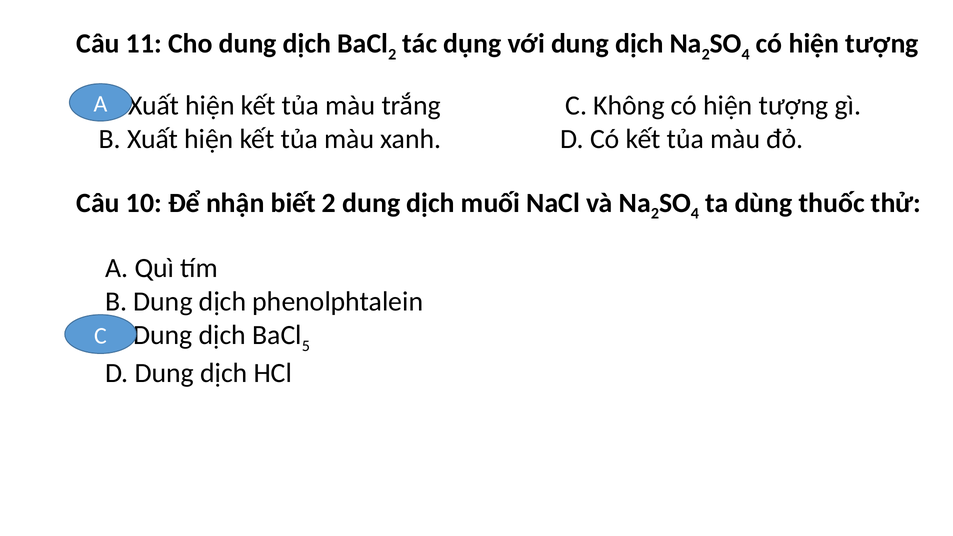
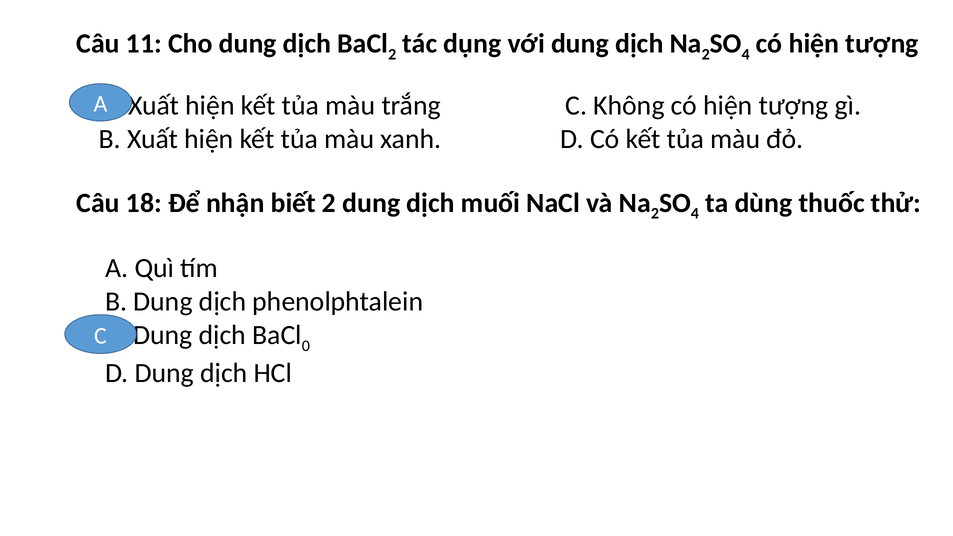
10: 10 -> 18
5: 5 -> 0
